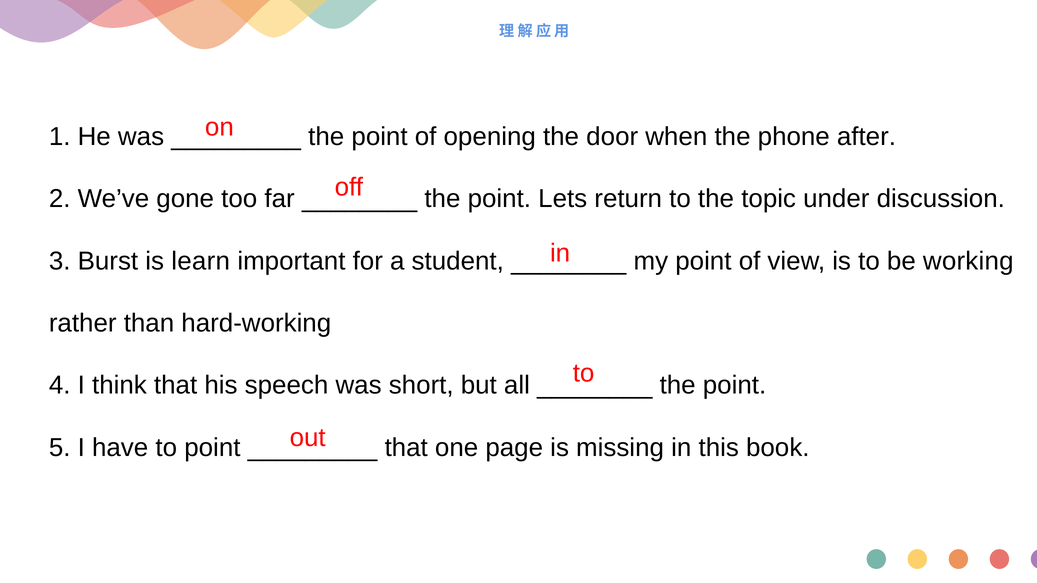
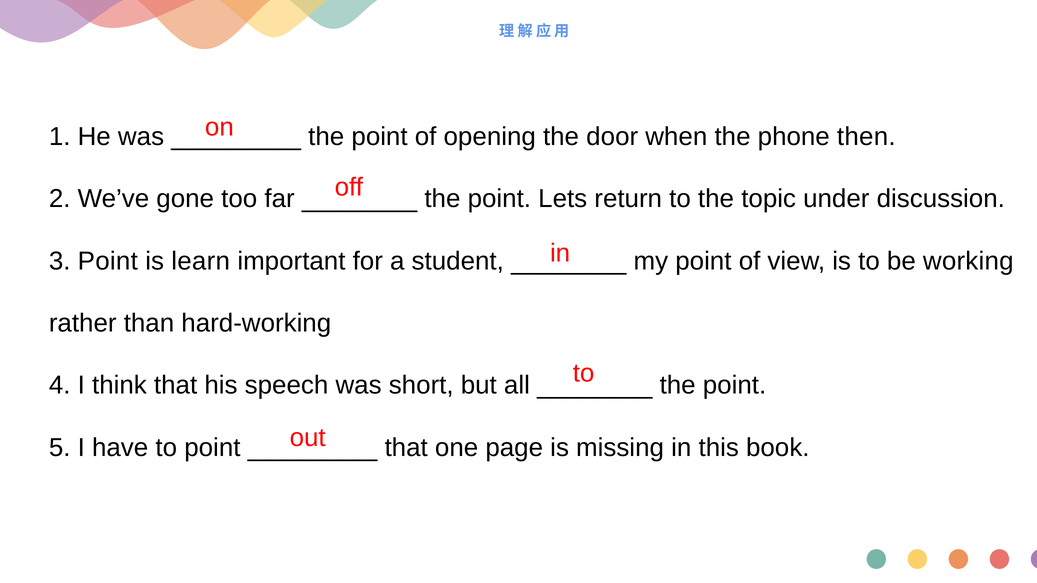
after: after -> then
3 Burst: Burst -> Point
